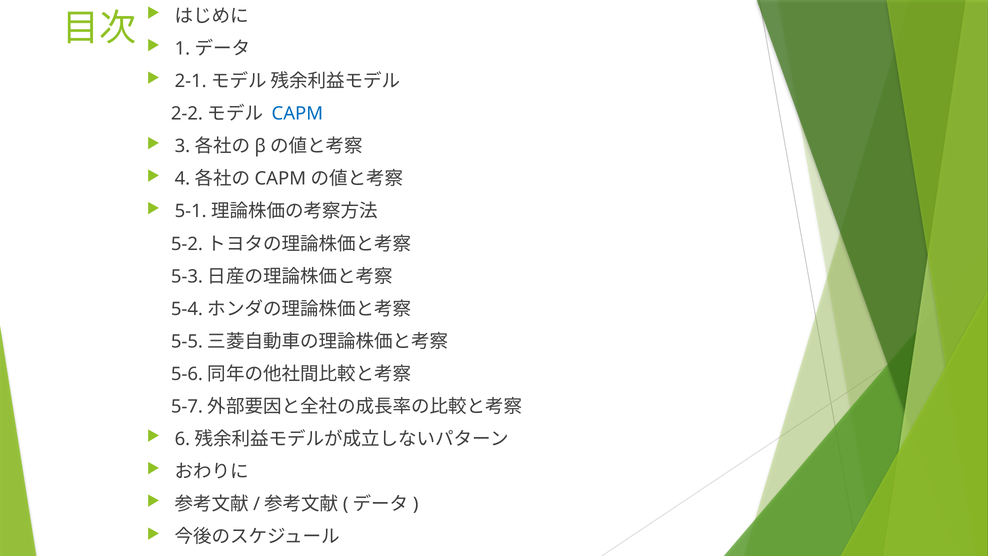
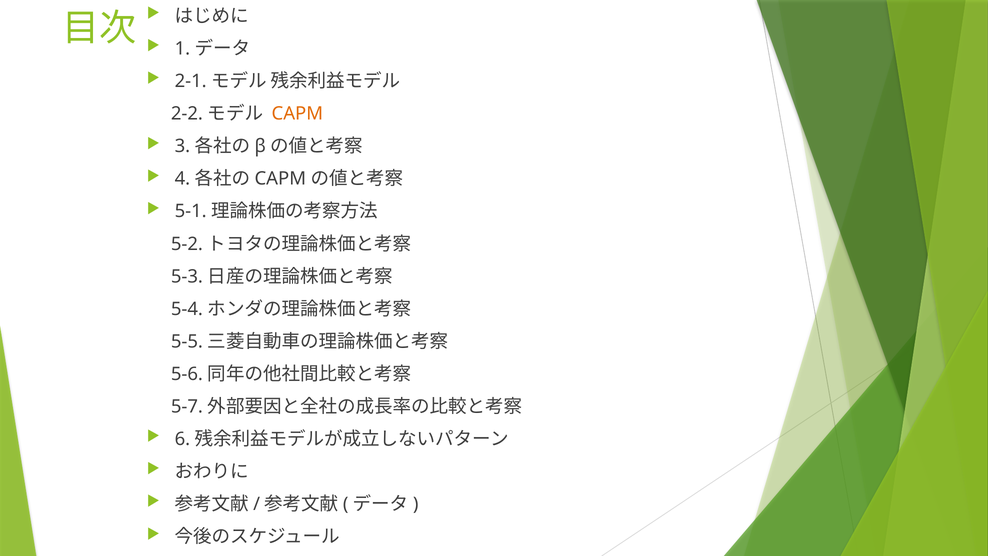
CAPM colour: blue -> orange
